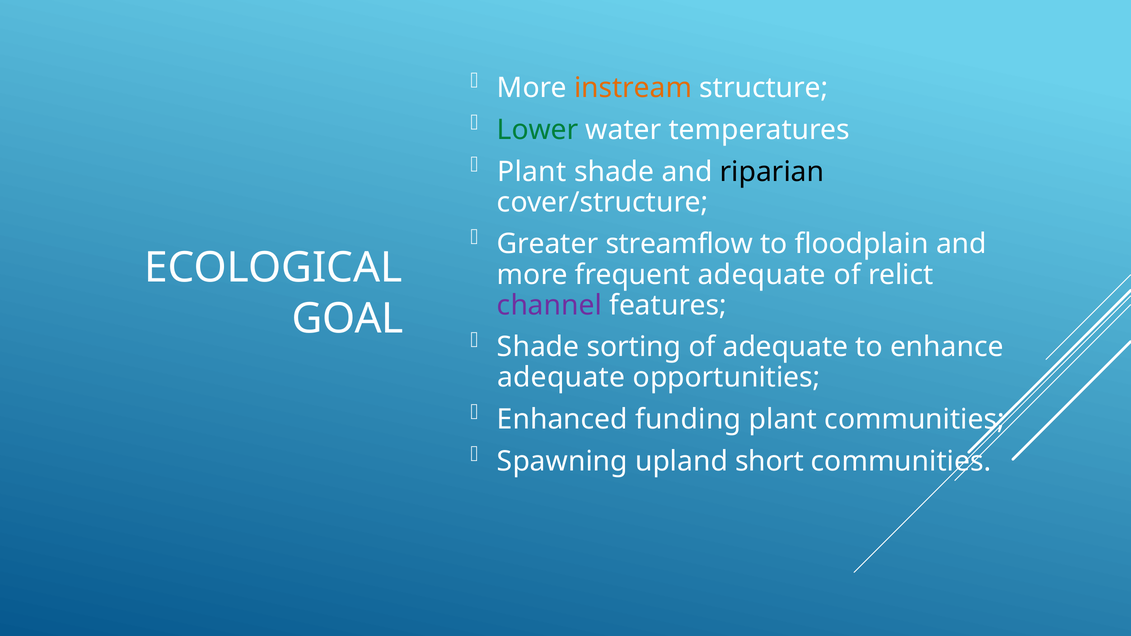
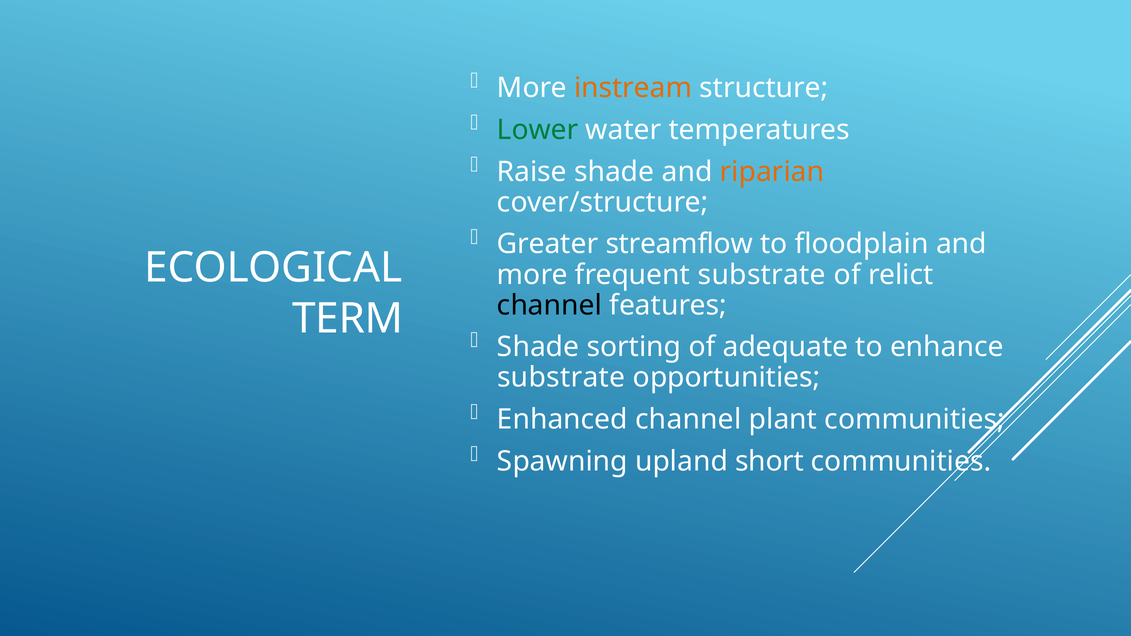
Plant at (532, 172): Plant -> Raise
riparian colour: black -> orange
frequent adequate: adequate -> substrate
channel at (549, 305) colour: purple -> black
GOAL: GOAL -> TERM
adequate at (561, 378): adequate -> substrate
Enhanced funding: funding -> channel
